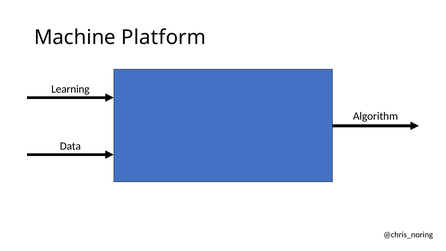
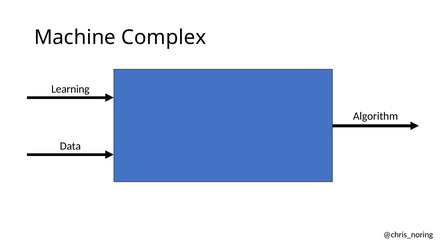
Platform: Platform -> Complex
